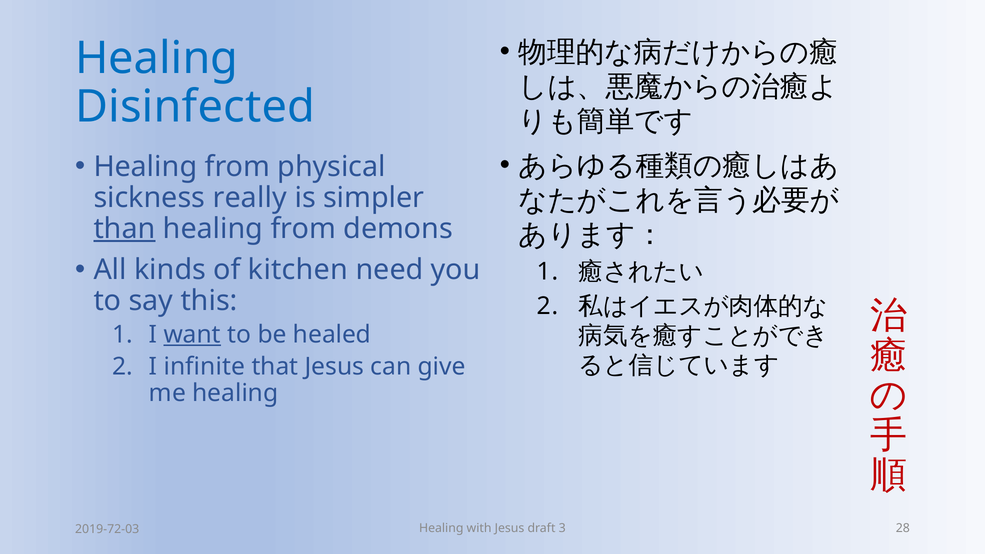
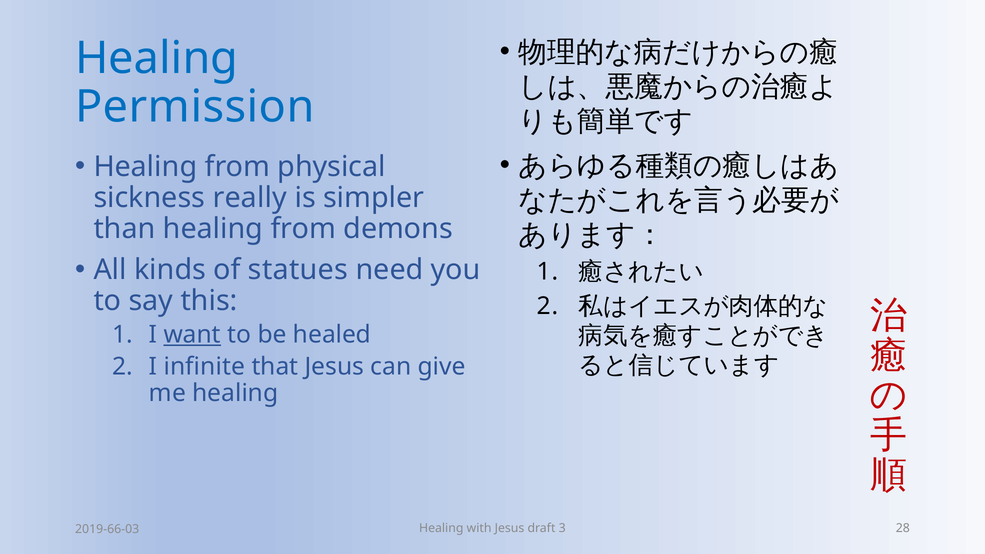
Disinfected: Disinfected -> Permission
than underline: present -> none
kitchen: kitchen -> statues
2019-72-03: 2019-72-03 -> 2019-66-03
